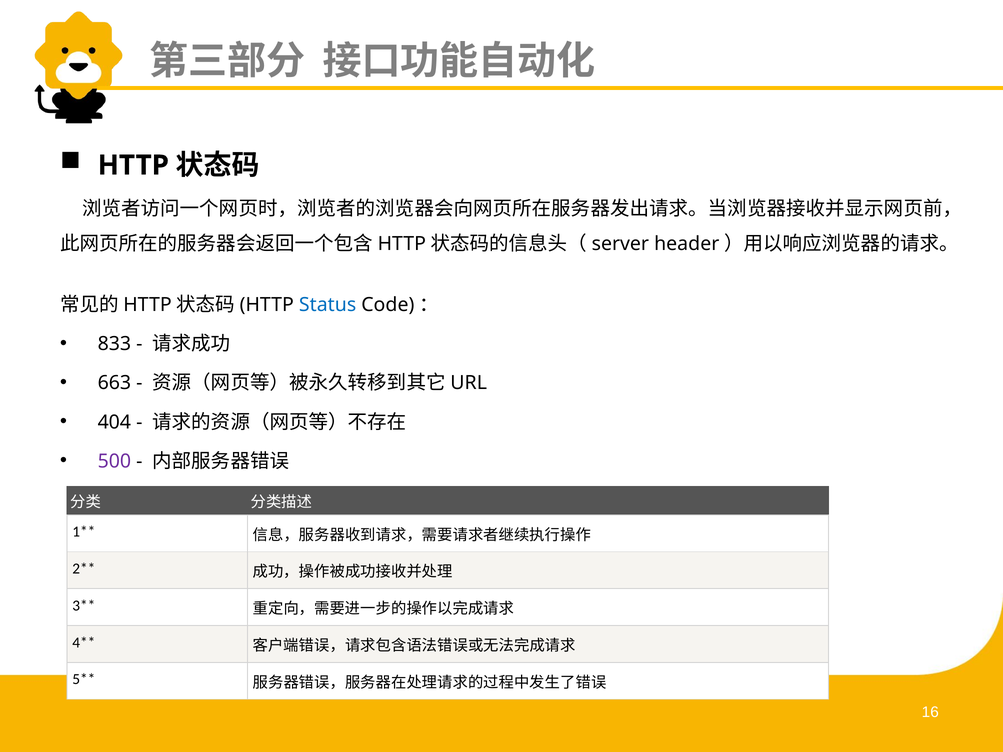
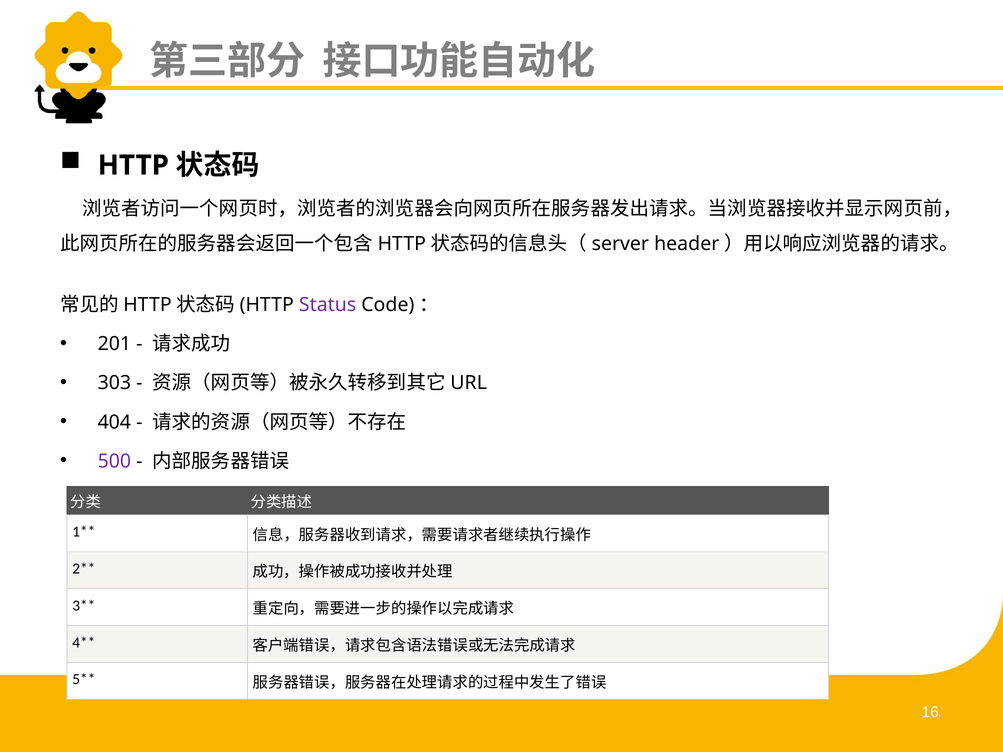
Status colour: blue -> purple
833: 833 -> 201
663: 663 -> 303
